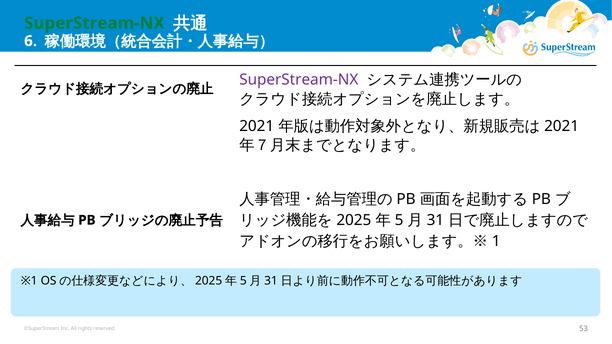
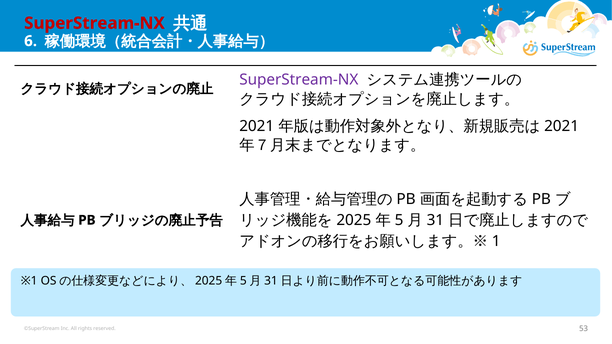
SuperStream-NX at (94, 23) colour: green -> red
